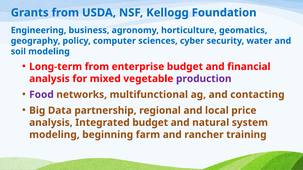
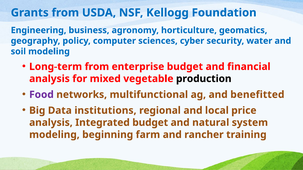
production colour: purple -> black
contacting: contacting -> benefitted
partnership: partnership -> institutions
